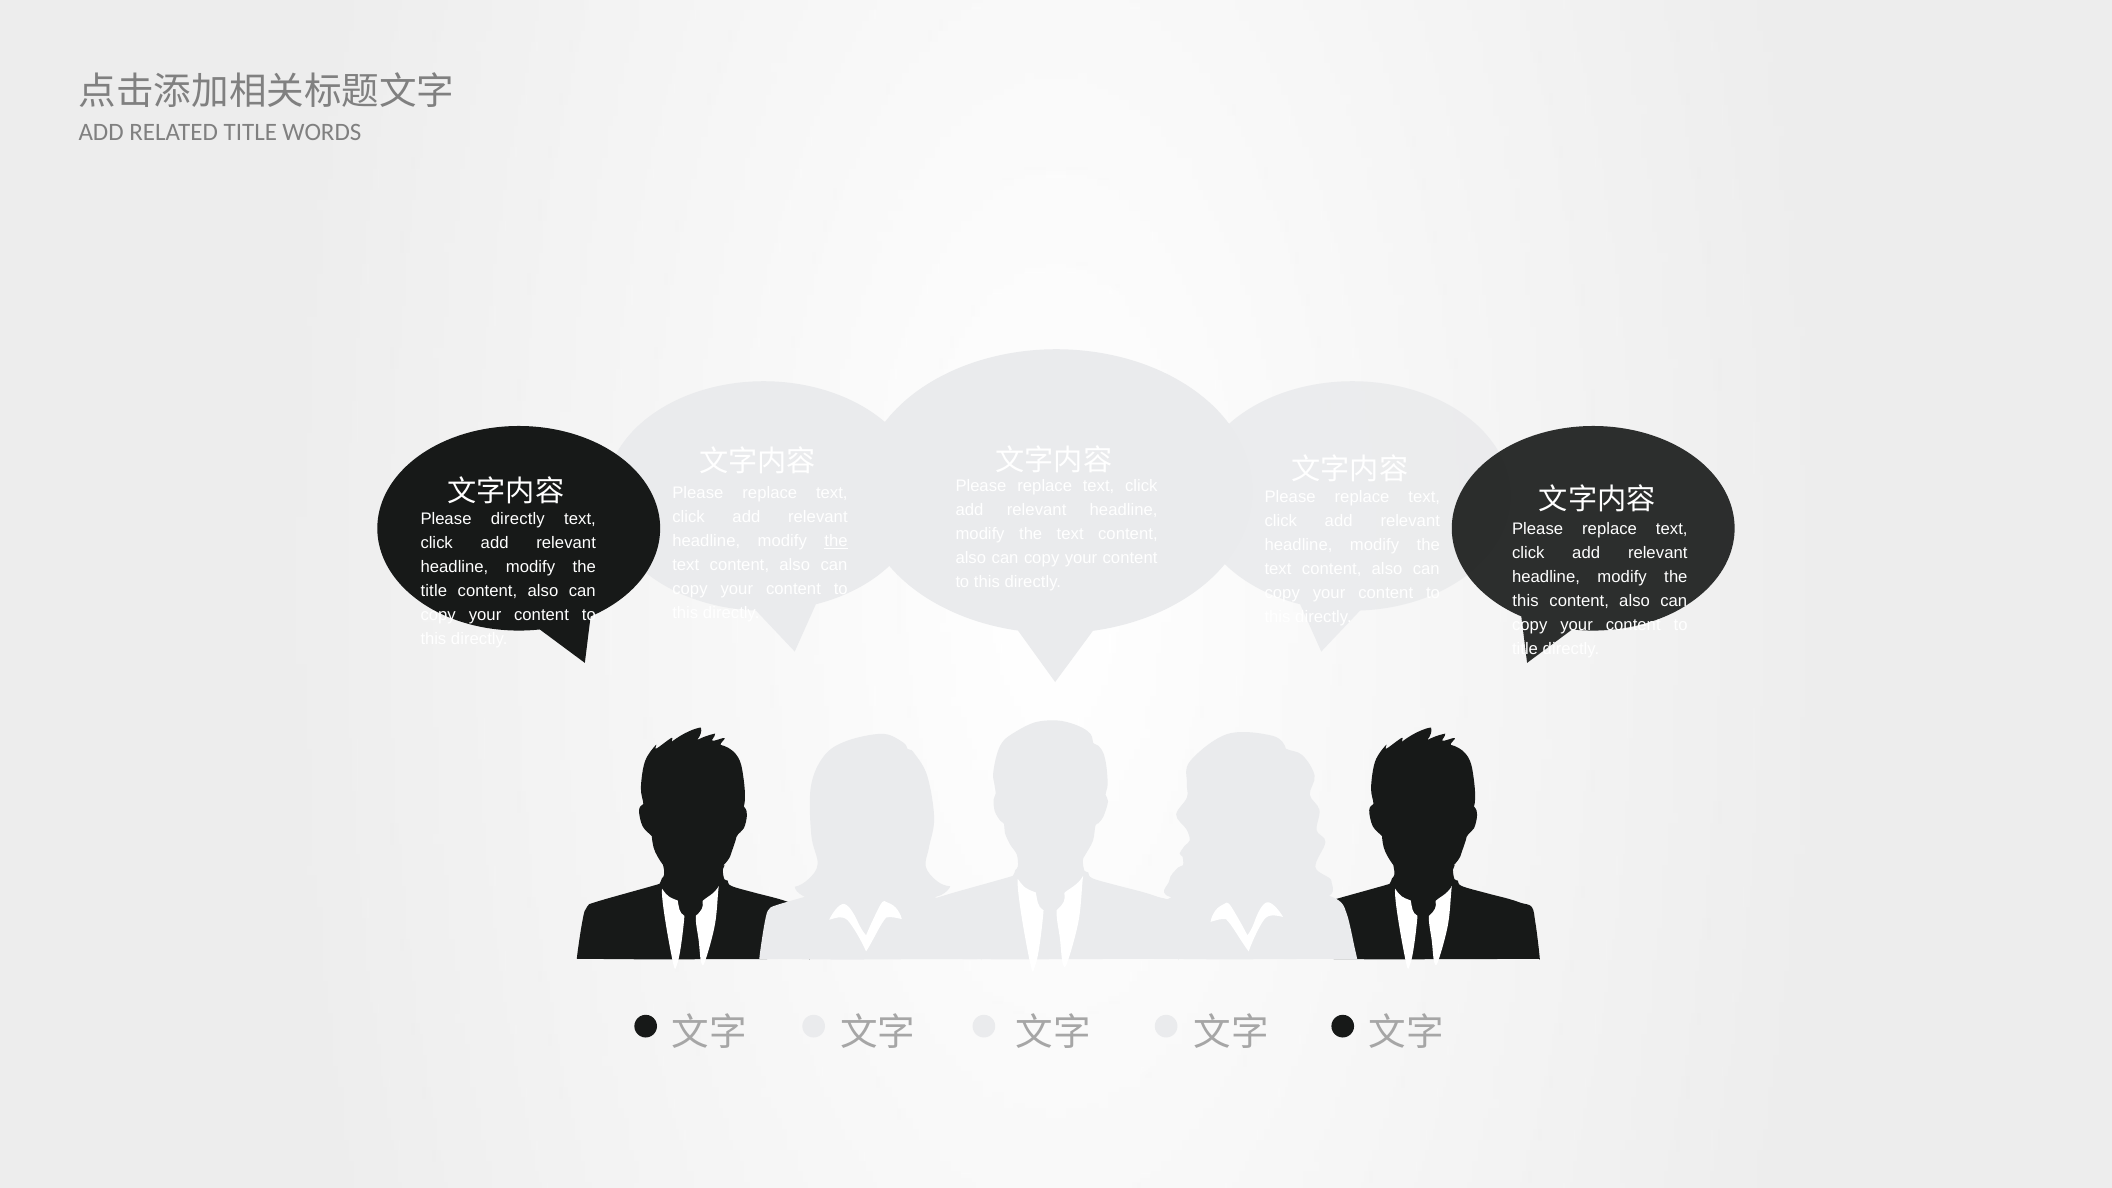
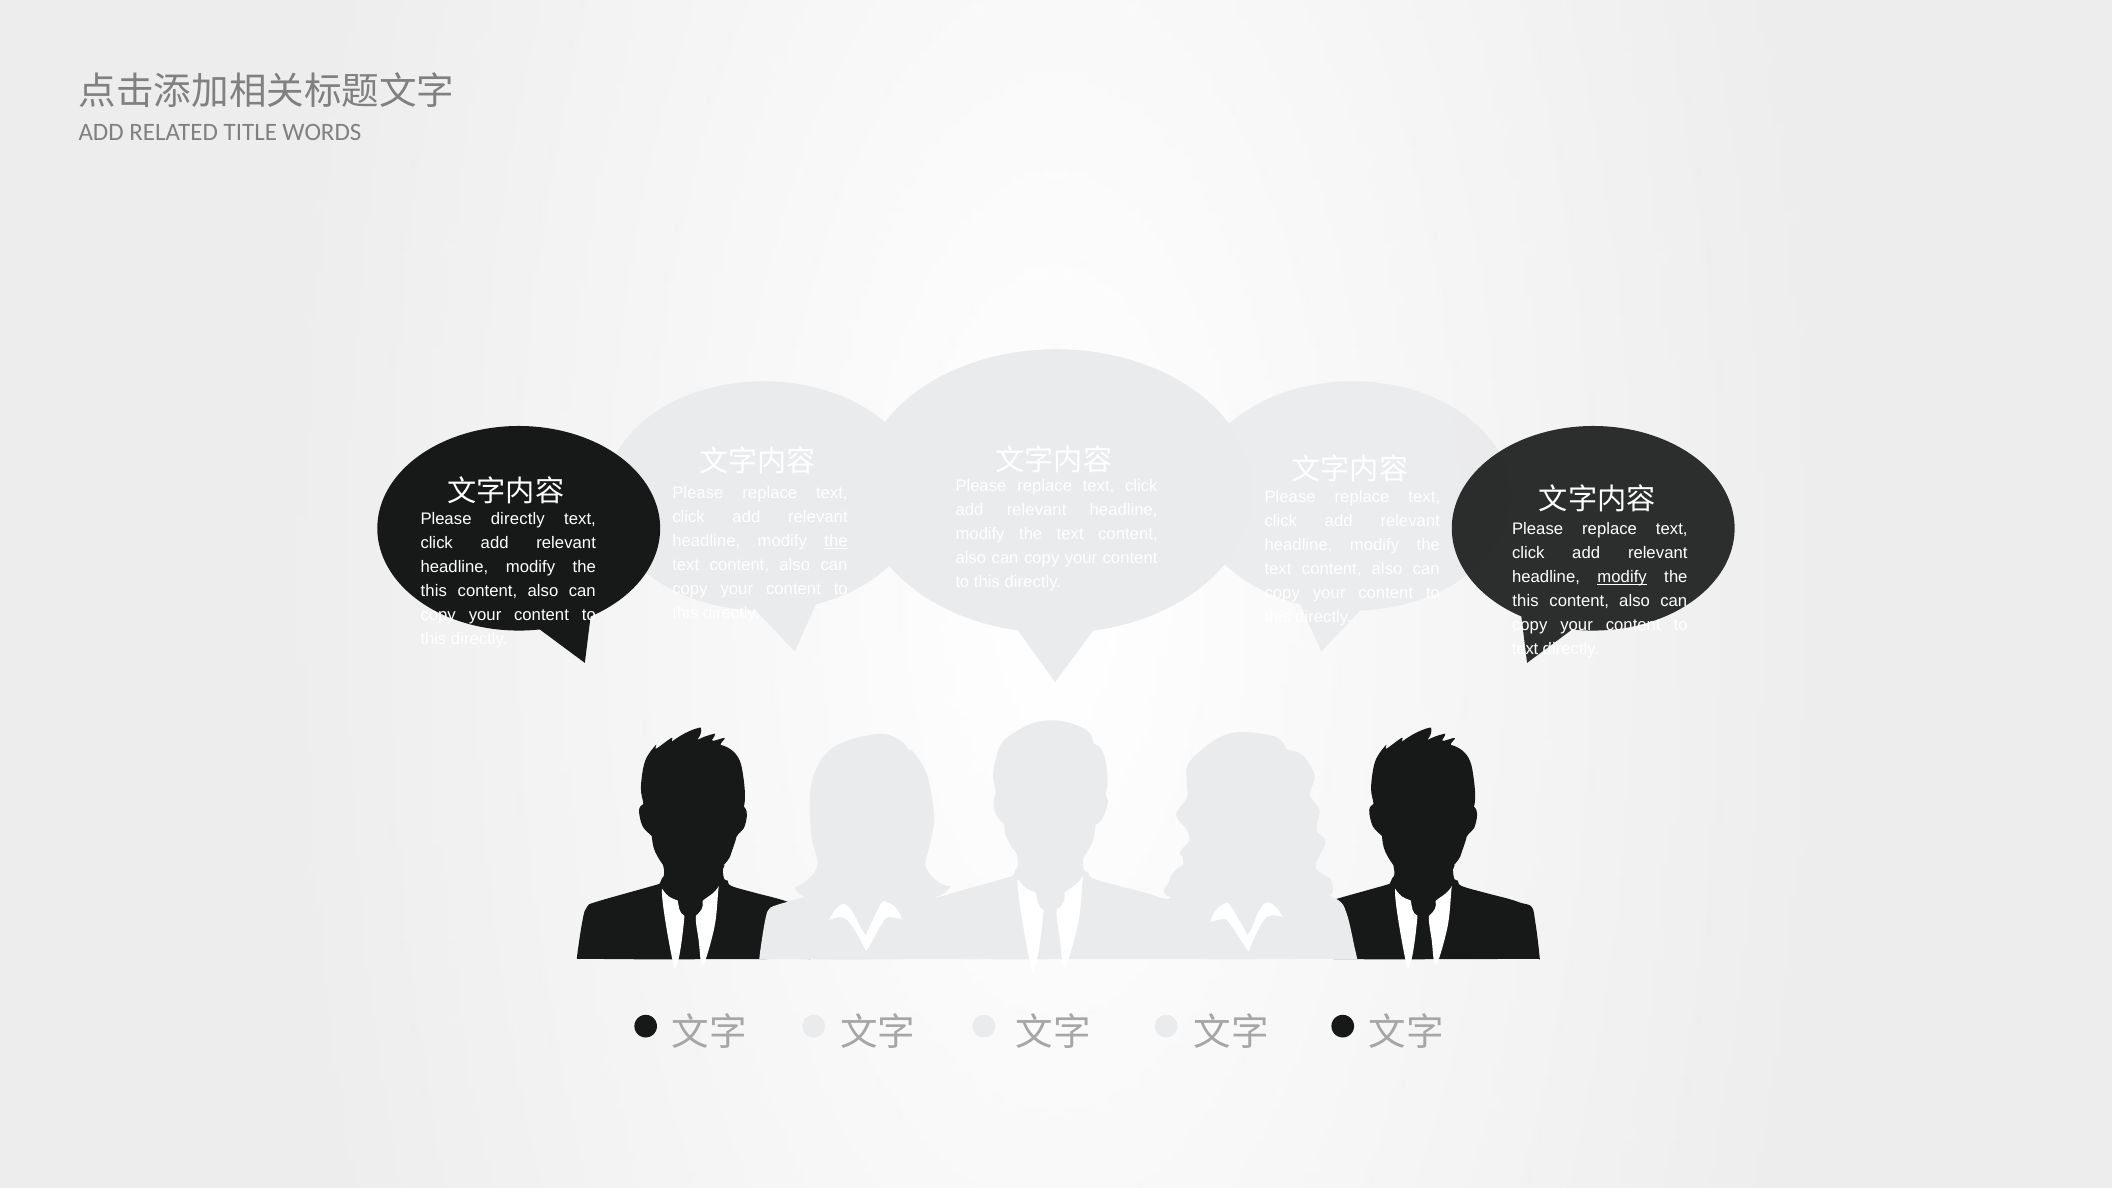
modify at (1622, 577) underline: none -> present
title at (434, 591): title -> this
title at (1525, 649): title -> text
